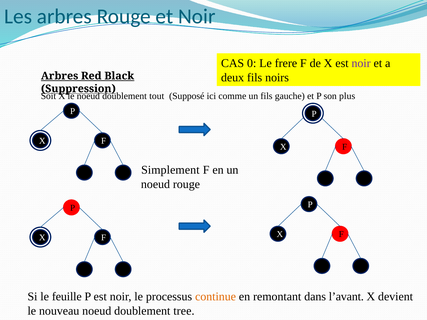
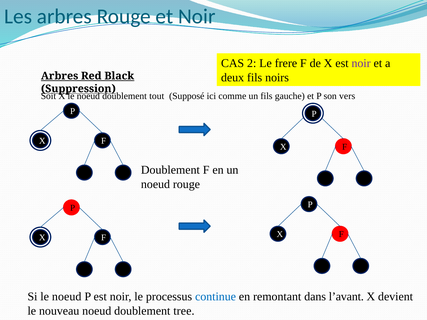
0: 0 -> 2
plus: plus -> vers
Simplement at (170, 170): Simplement -> Doublement
Si le feuille: feuille -> noeud
continue colour: orange -> blue
